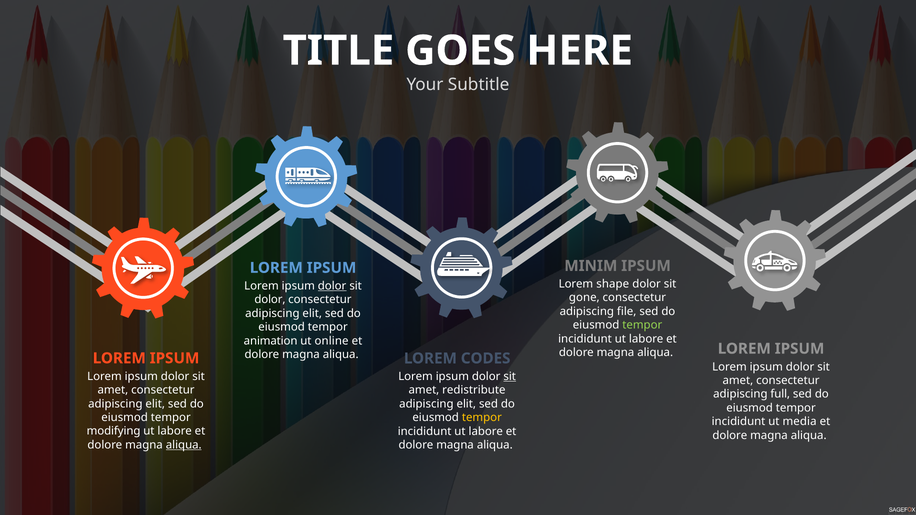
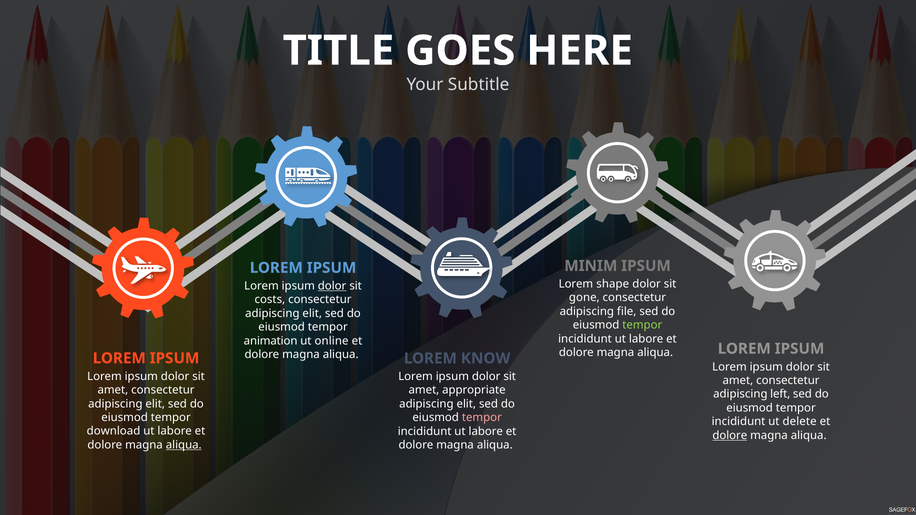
dolor at (270, 300): dolor -> costs
CODES: CODES -> KNOW
sit at (510, 377) underline: present -> none
redistribute: redistribute -> appropriate
full: full -> left
tempor at (482, 418) colour: yellow -> pink
media: media -> delete
modifying: modifying -> download
dolore at (730, 436) underline: none -> present
